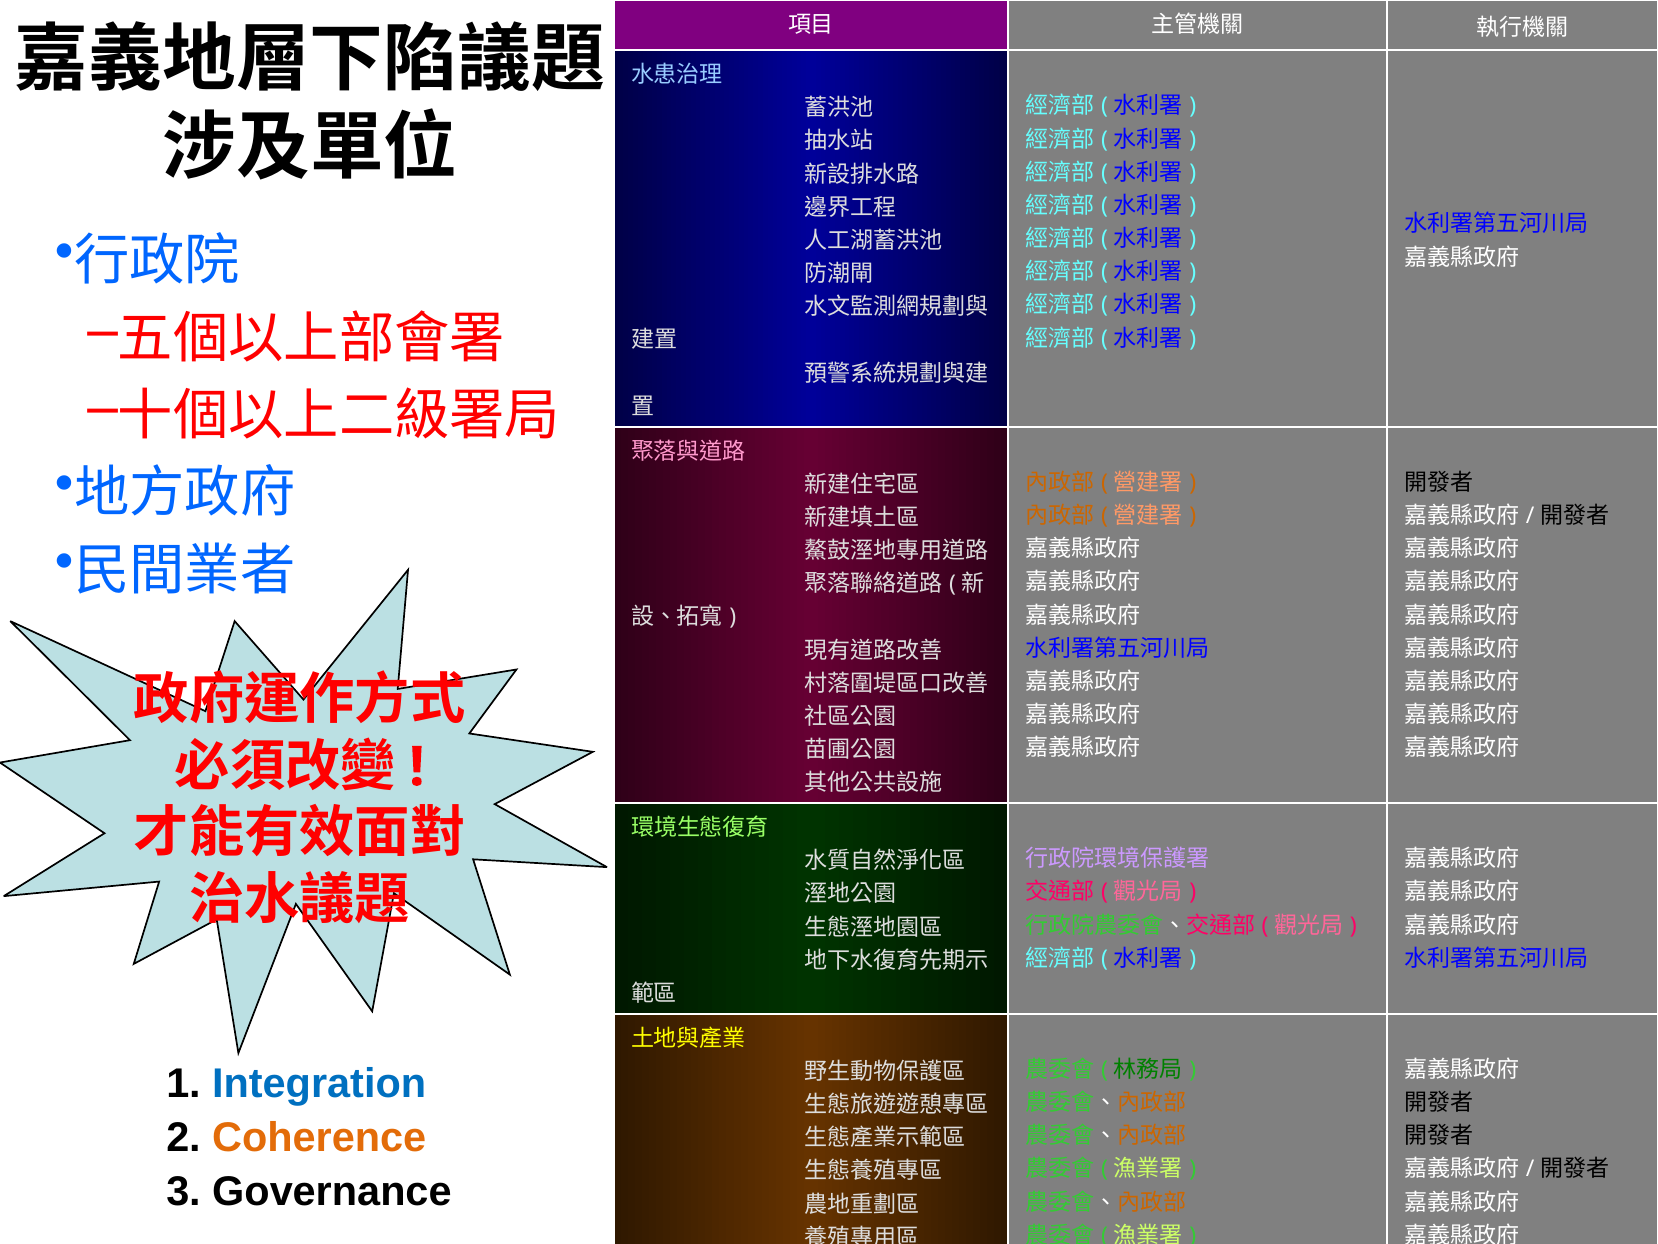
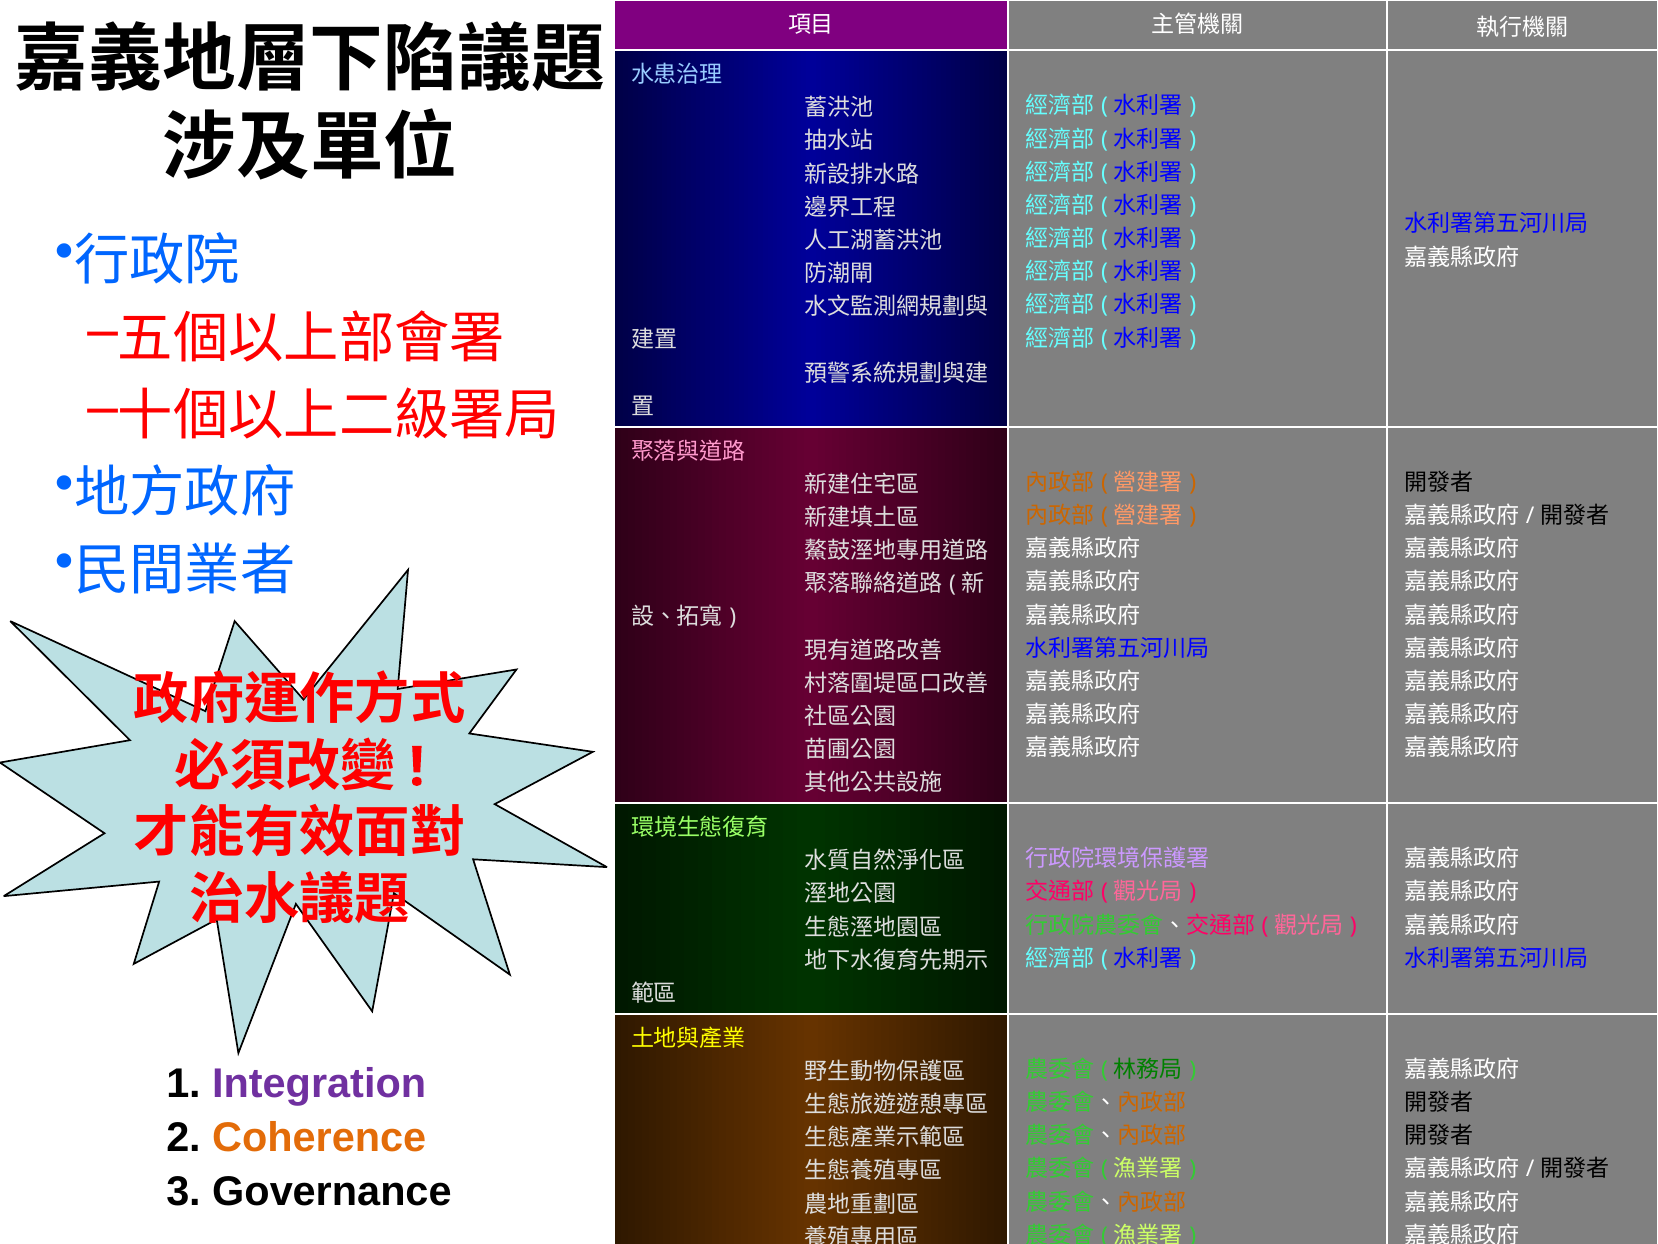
Integration colour: blue -> purple
